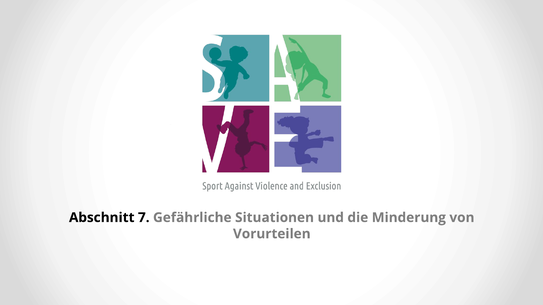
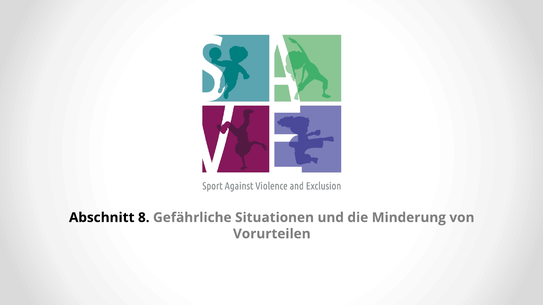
7: 7 -> 8
